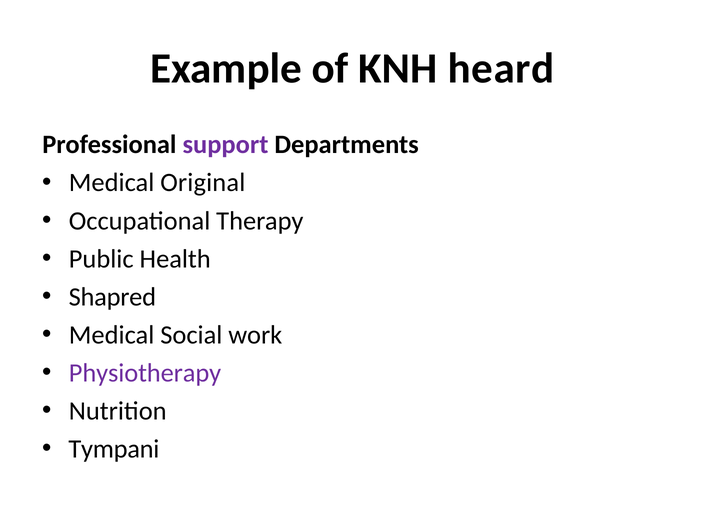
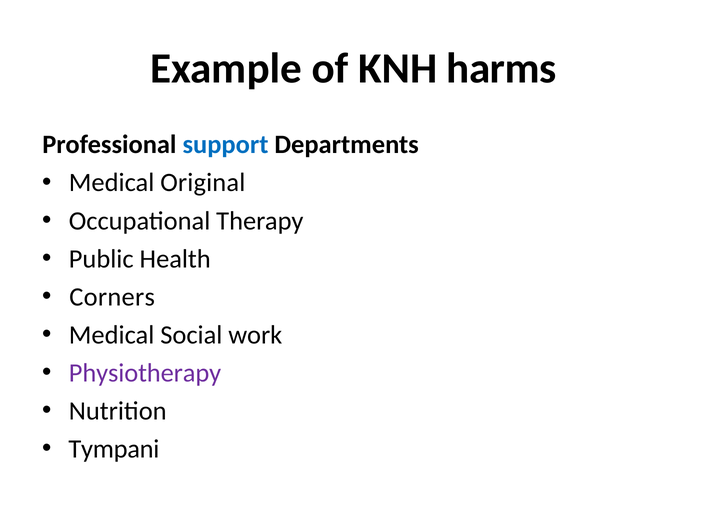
heard: heard -> harms
support colour: purple -> blue
Shapred: Shapred -> Corners
